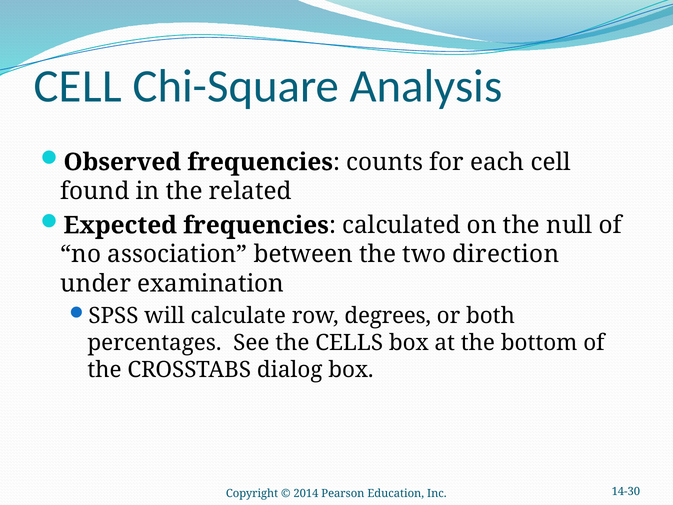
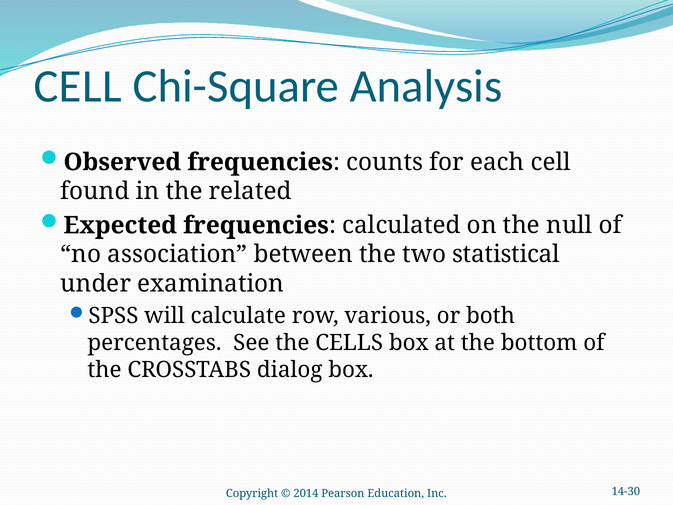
direction: direction -> statistical
degrees: degrees -> various
